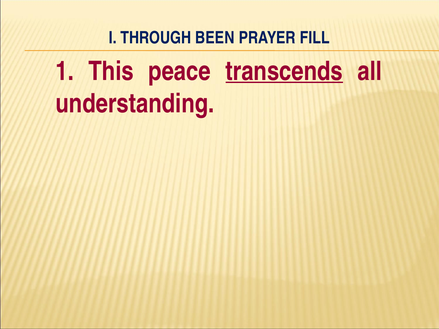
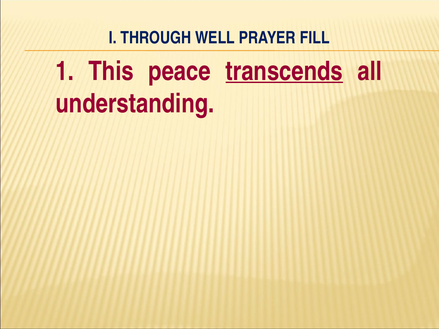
BEEN: BEEN -> WELL
